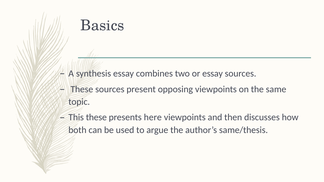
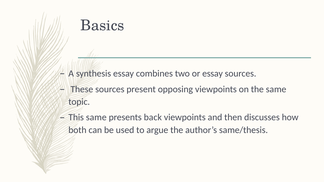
This these: these -> same
here: here -> back
